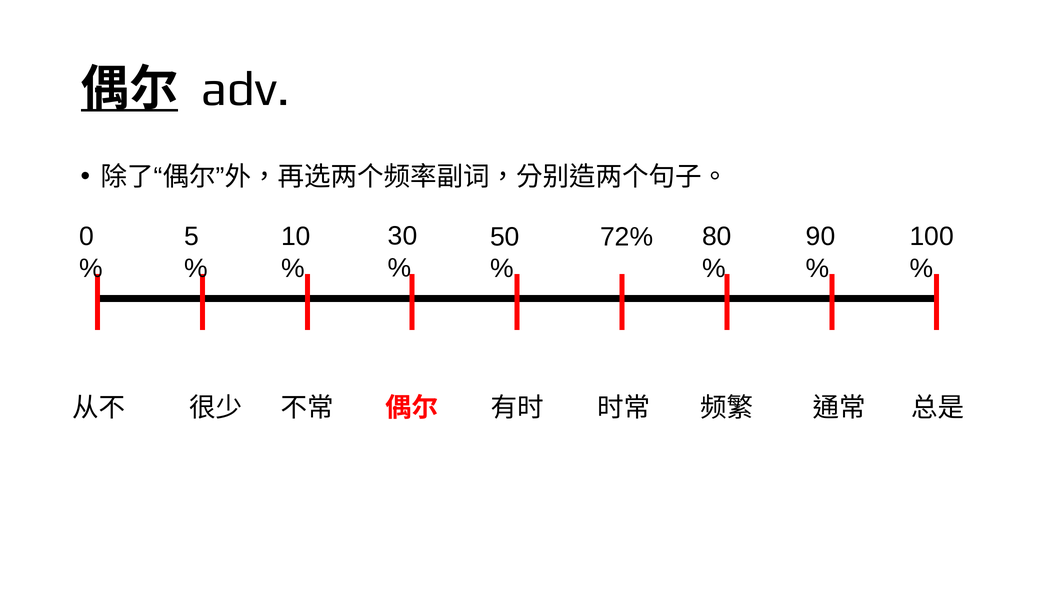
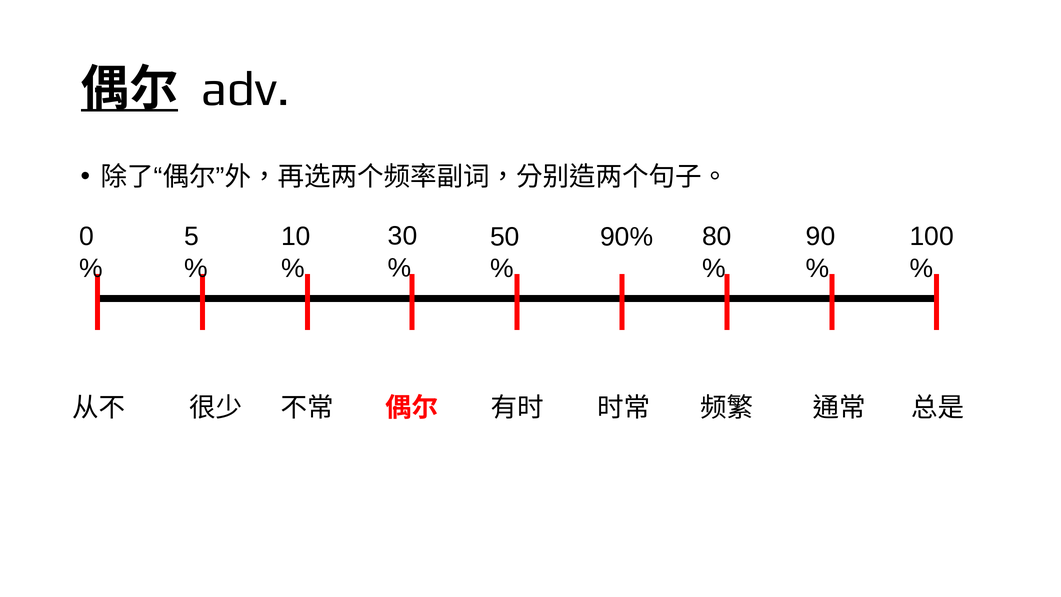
72%: 72% -> 90%
